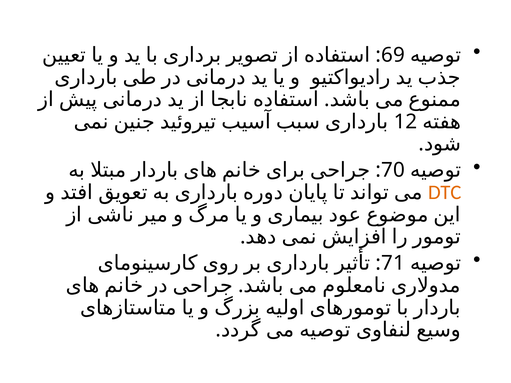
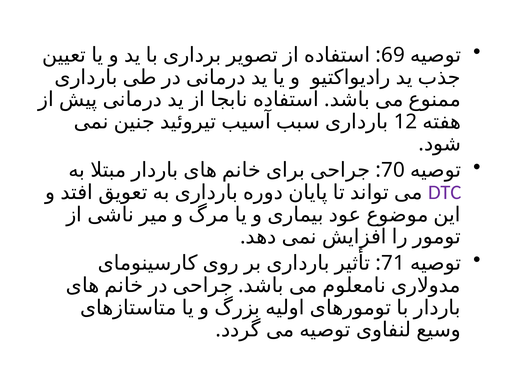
DTC colour: orange -> purple
